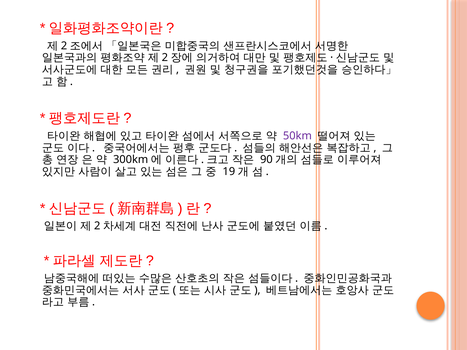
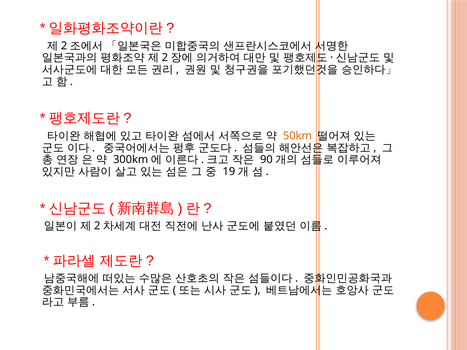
50km colour: purple -> orange
